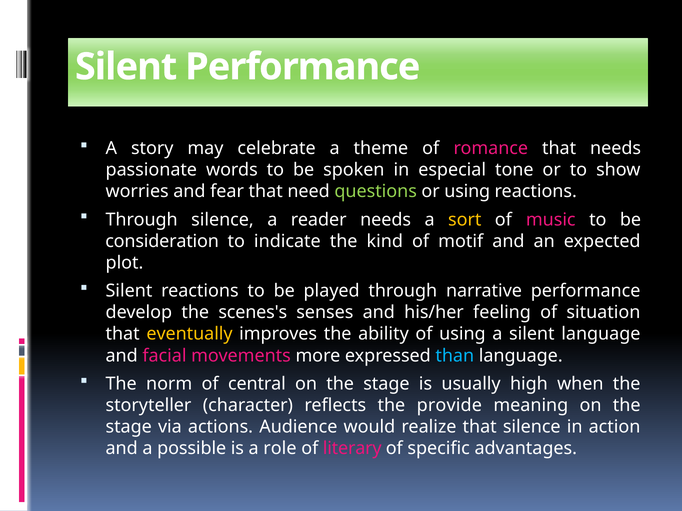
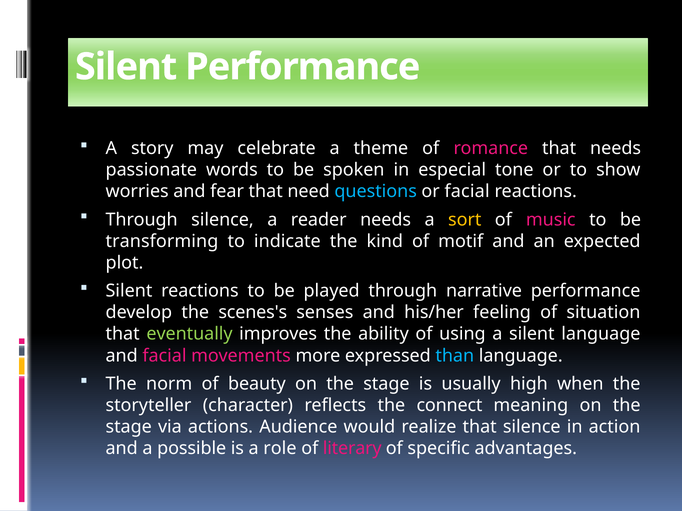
questions colour: light green -> light blue
or using: using -> facial
consideration: consideration -> transforming
eventually colour: yellow -> light green
central: central -> beauty
provide: provide -> connect
